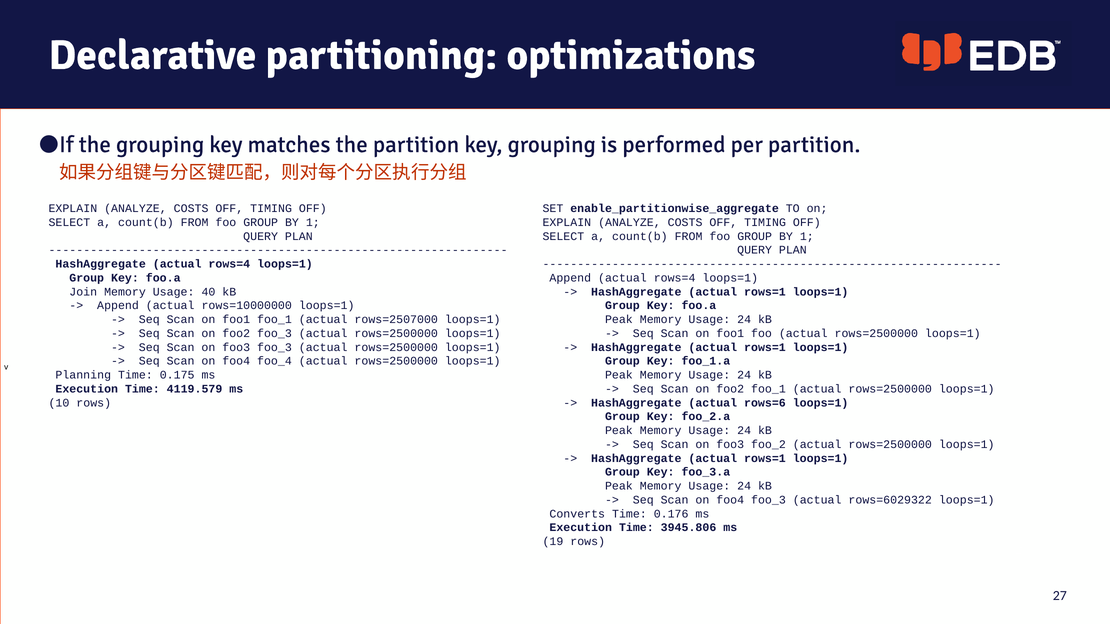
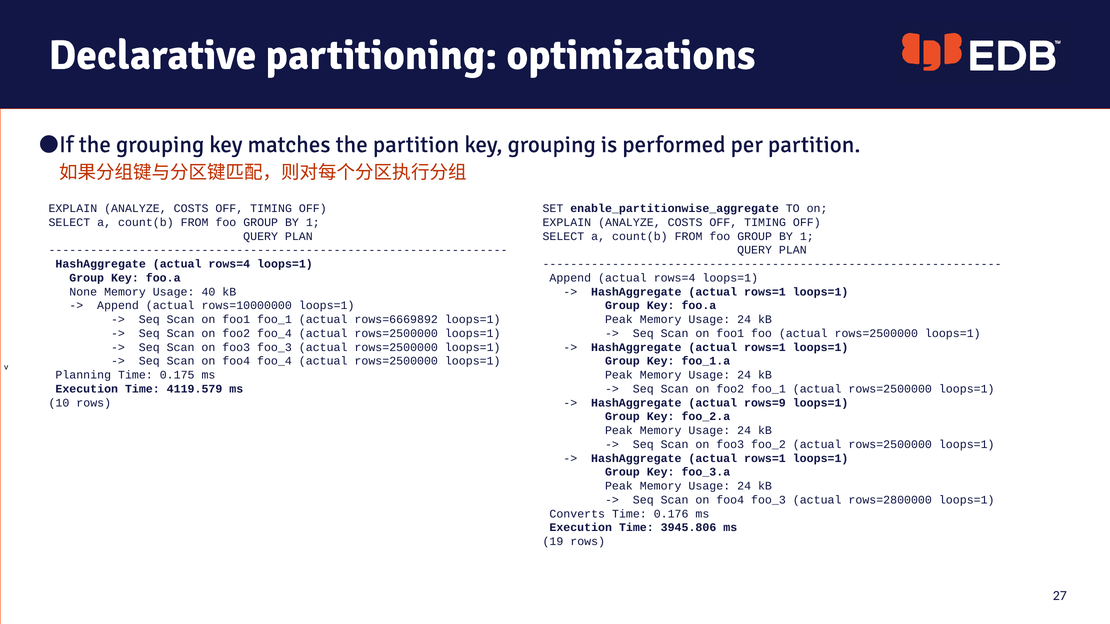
Join: Join -> None
rows=2507000: rows=2507000 -> rows=6669892
foo2 foo_3: foo_3 -> foo_4
rows=6: rows=6 -> rows=9
rows=6029322: rows=6029322 -> rows=2800000
